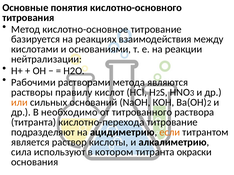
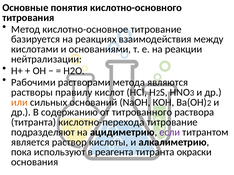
необходимо: необходимо -> содержанию
если colour: orange -> purple
сила: сила -> пока
котором: котором -> реагента
